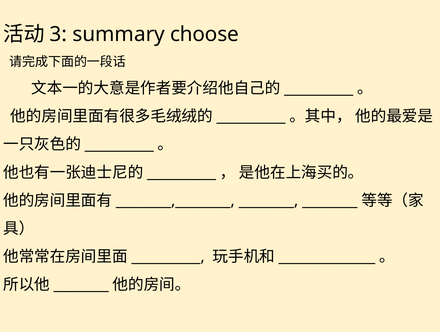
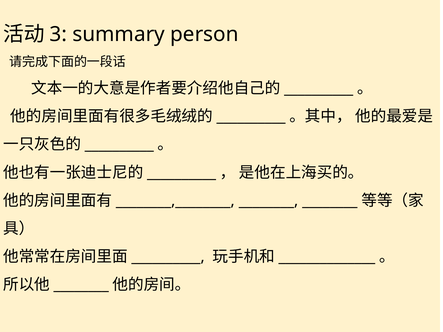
choose: choose -> person
